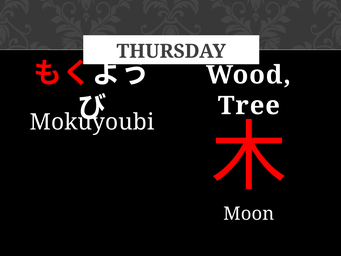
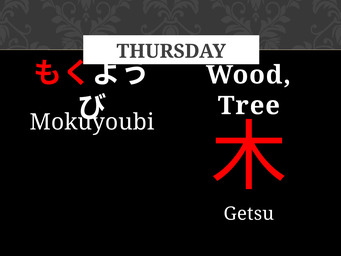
Moon: Moon -> Getsu
